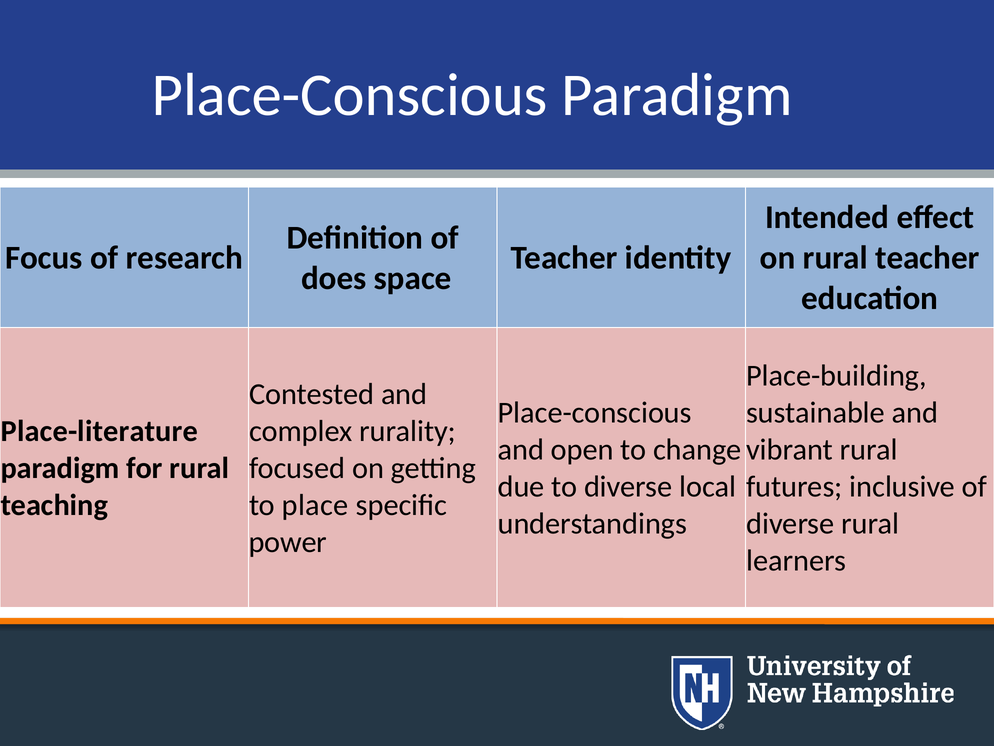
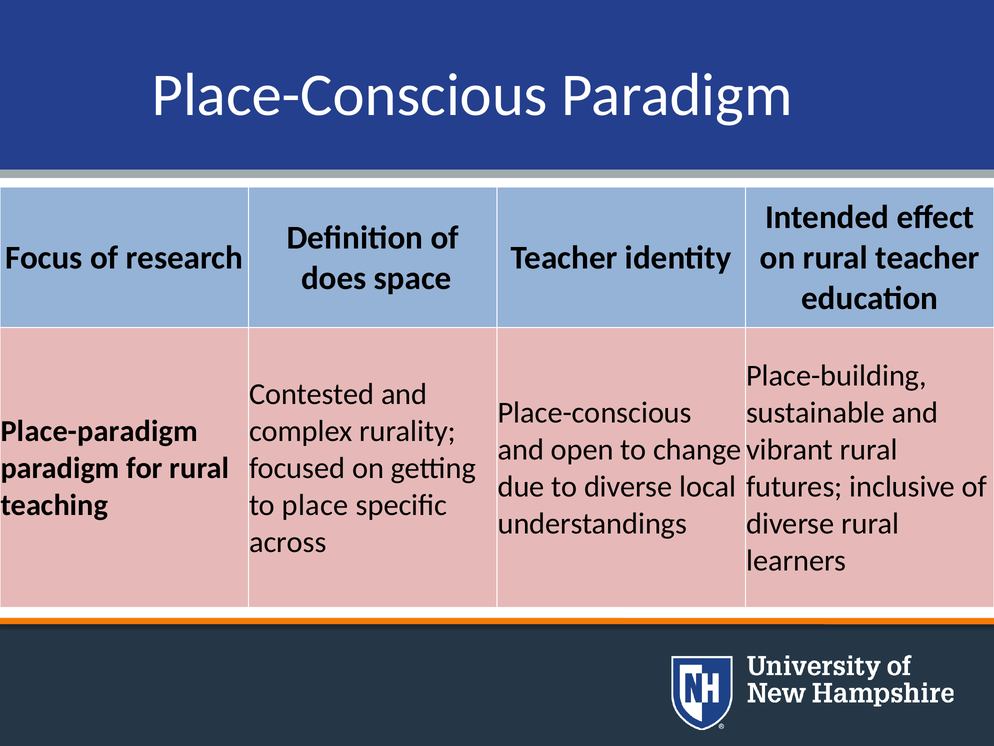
Place-literature: Place-literature -> Place-paradigm
power: power -> across
